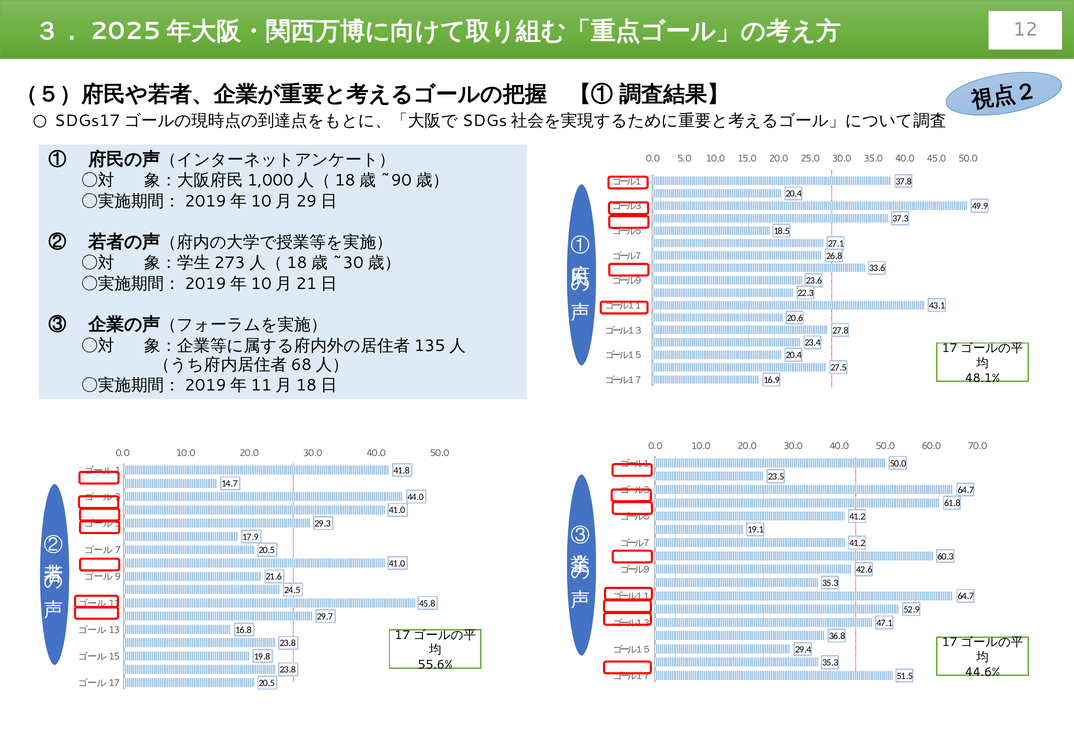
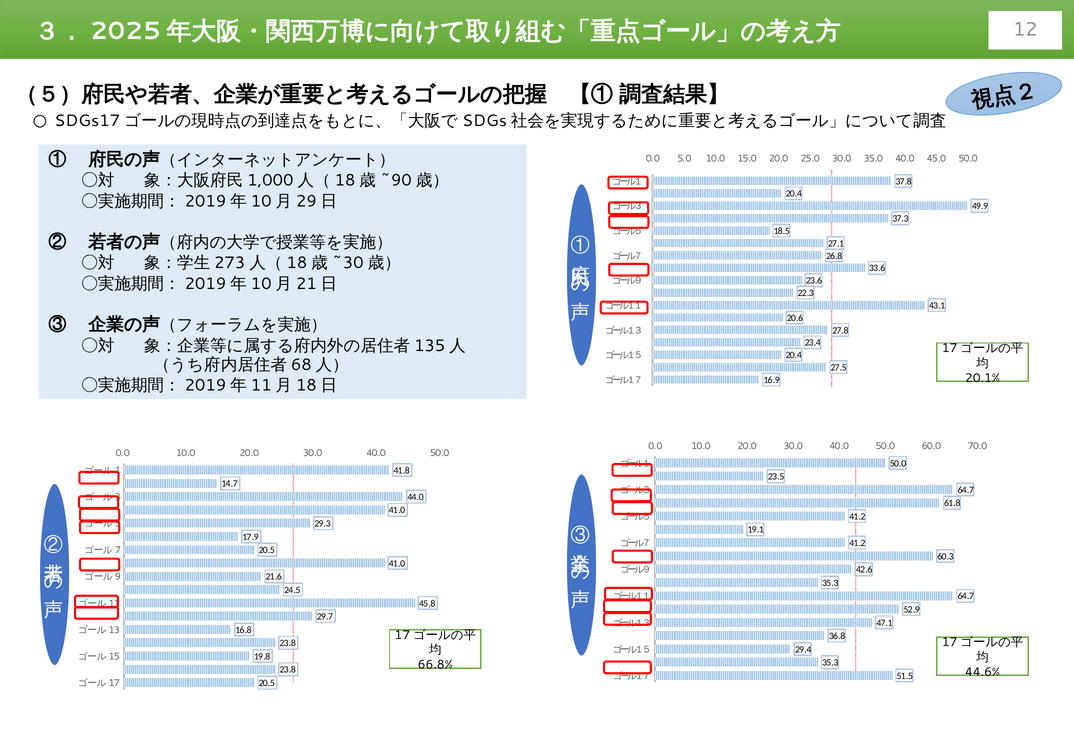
48.1%: 48.1% -> 20.1%
55.6%: 55.6% -> 66.8%
